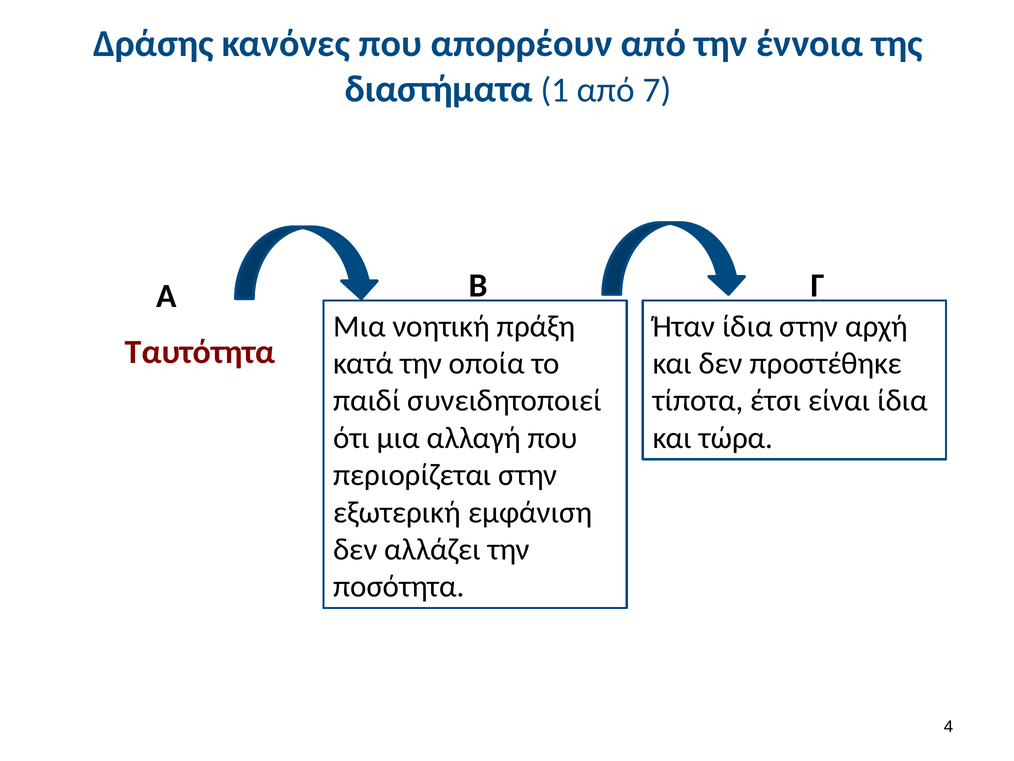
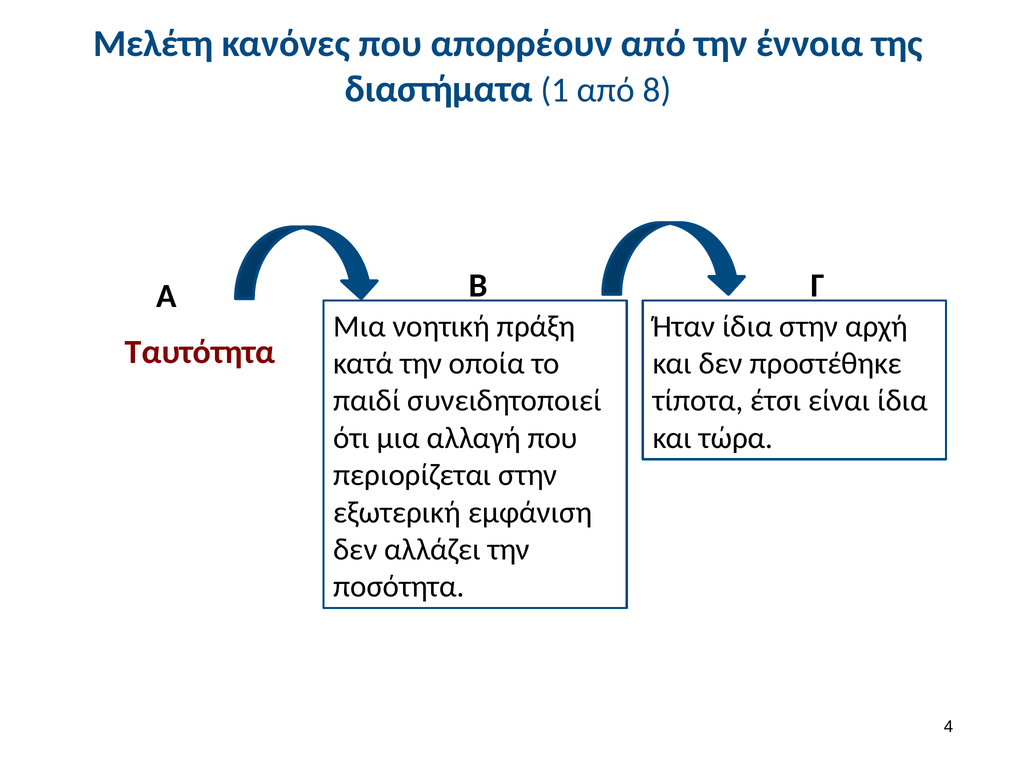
Δράσης: Δράσης -> Μελέτη
7: 7 -> 8
